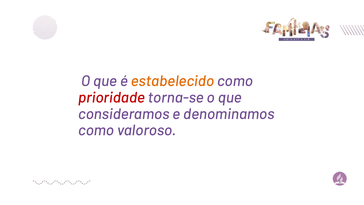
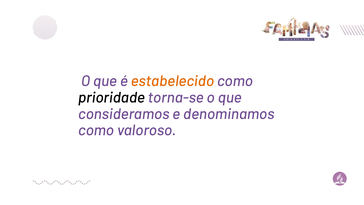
prioridade colour: red -> black
